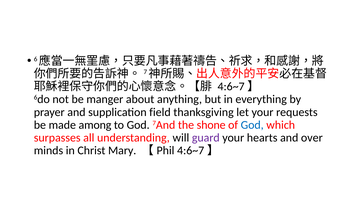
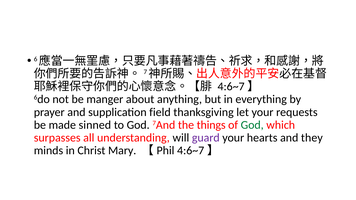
among: among -> sinned
shone: shone -> things
God at (252, 125) colour: blue -> green
over: over -> they
